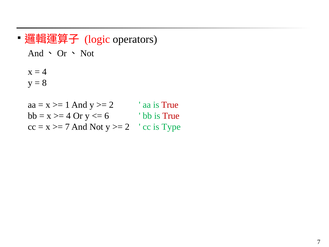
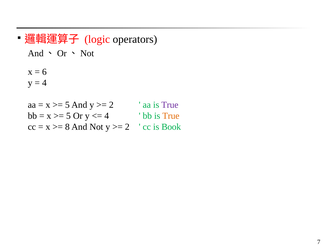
4 at (44, 72): 4 -> 6
8 at (44, 83): 8 -> 4
1 at (67, 105): 1 -> 5
True at (170, 105) colour: red -> purple
4 at (68, 116): 4 -> 5
6 at (107, 116): 6 -> 4
True at (171, 116) colour: red -> orange
7 at (67, 127): 7 -> 8
Type: Type -> Book
